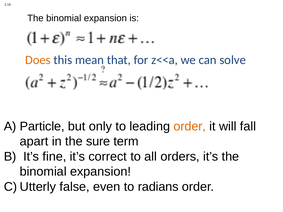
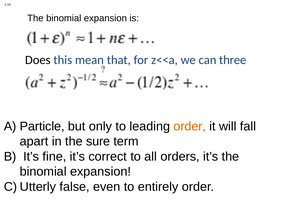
Does colour: orange -> black
solve: solve -> three
radians: radians -> entirely
